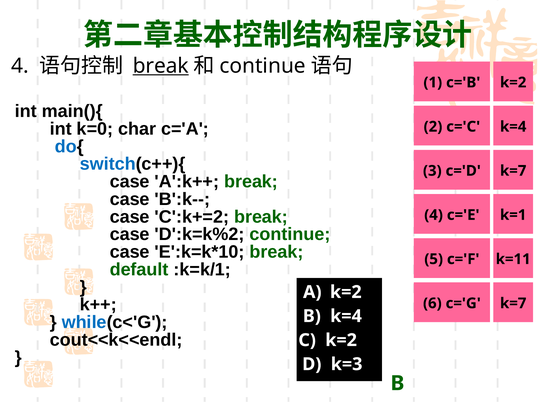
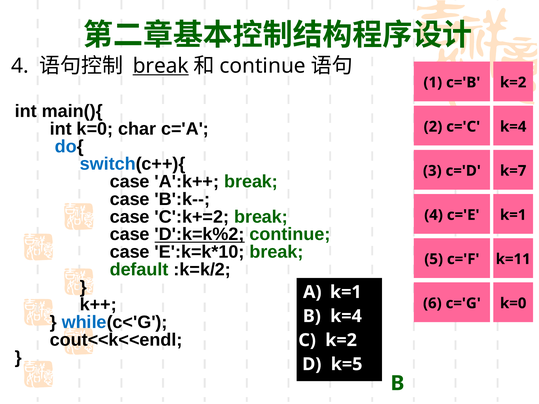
D':k=k%2 underline: none -> present
:k=k/1: :k=k/1 -> :k=k/2
k=2 at (346, 292): k=2 -> k=1
c='G k=7: k=7 -> k=0
k=3: k=3 -> k=5
